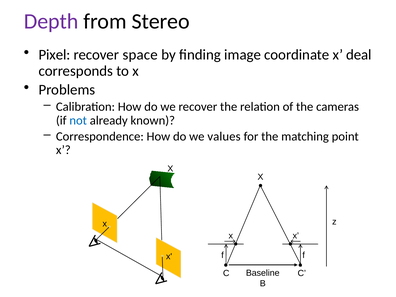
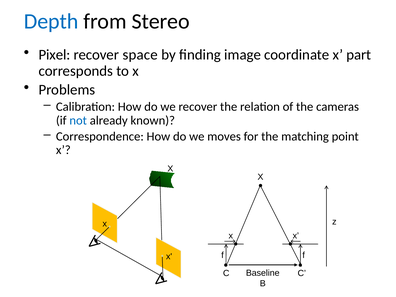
Depth colour: purple -> blue
deal: deal -> part
values: values -> moves
